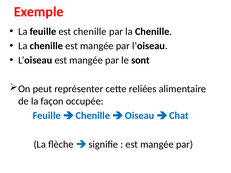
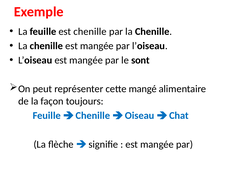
reliées: reliées -> mangé
occupée: occupée -> toujours
